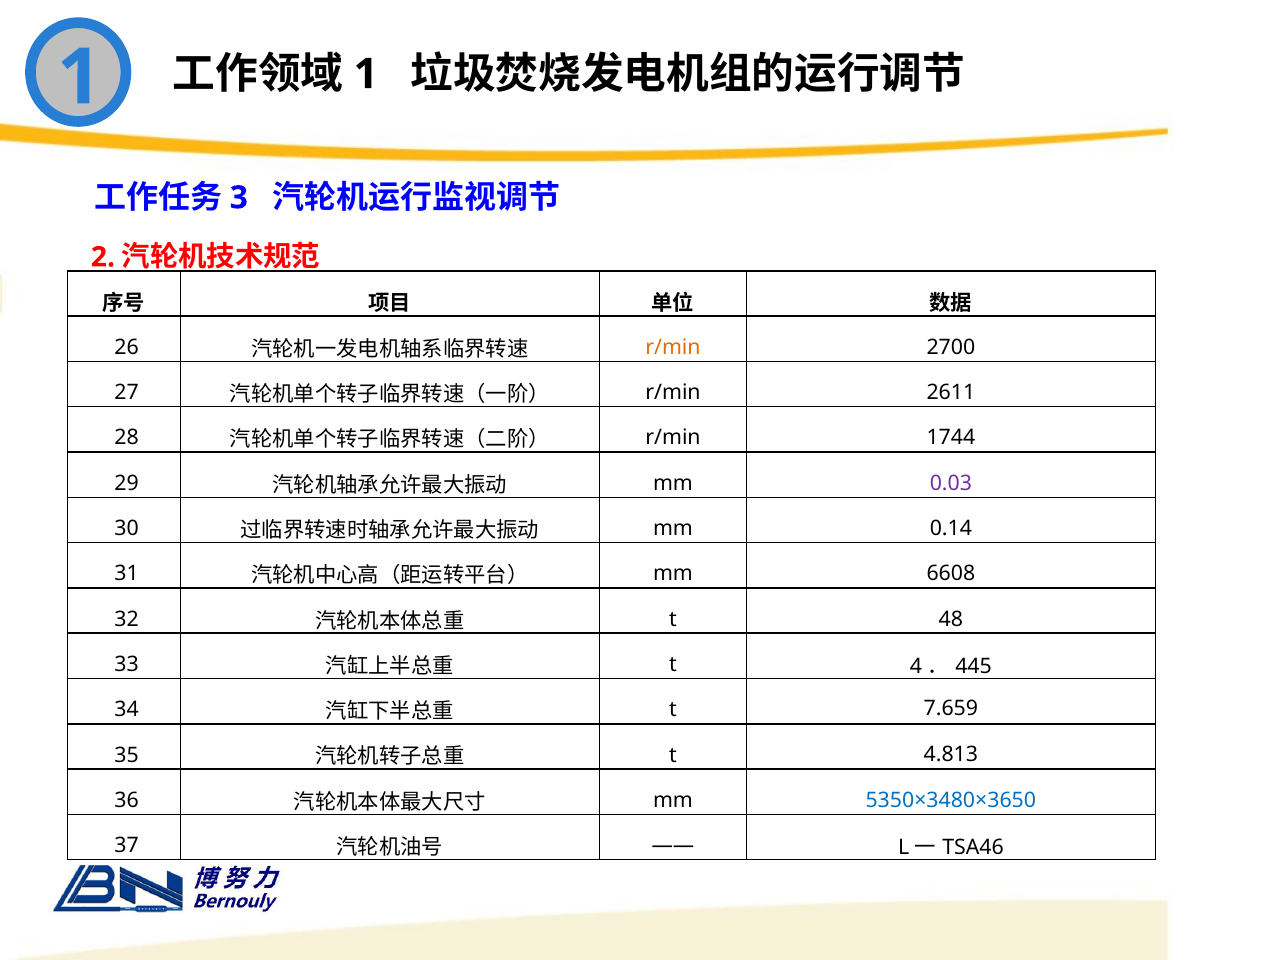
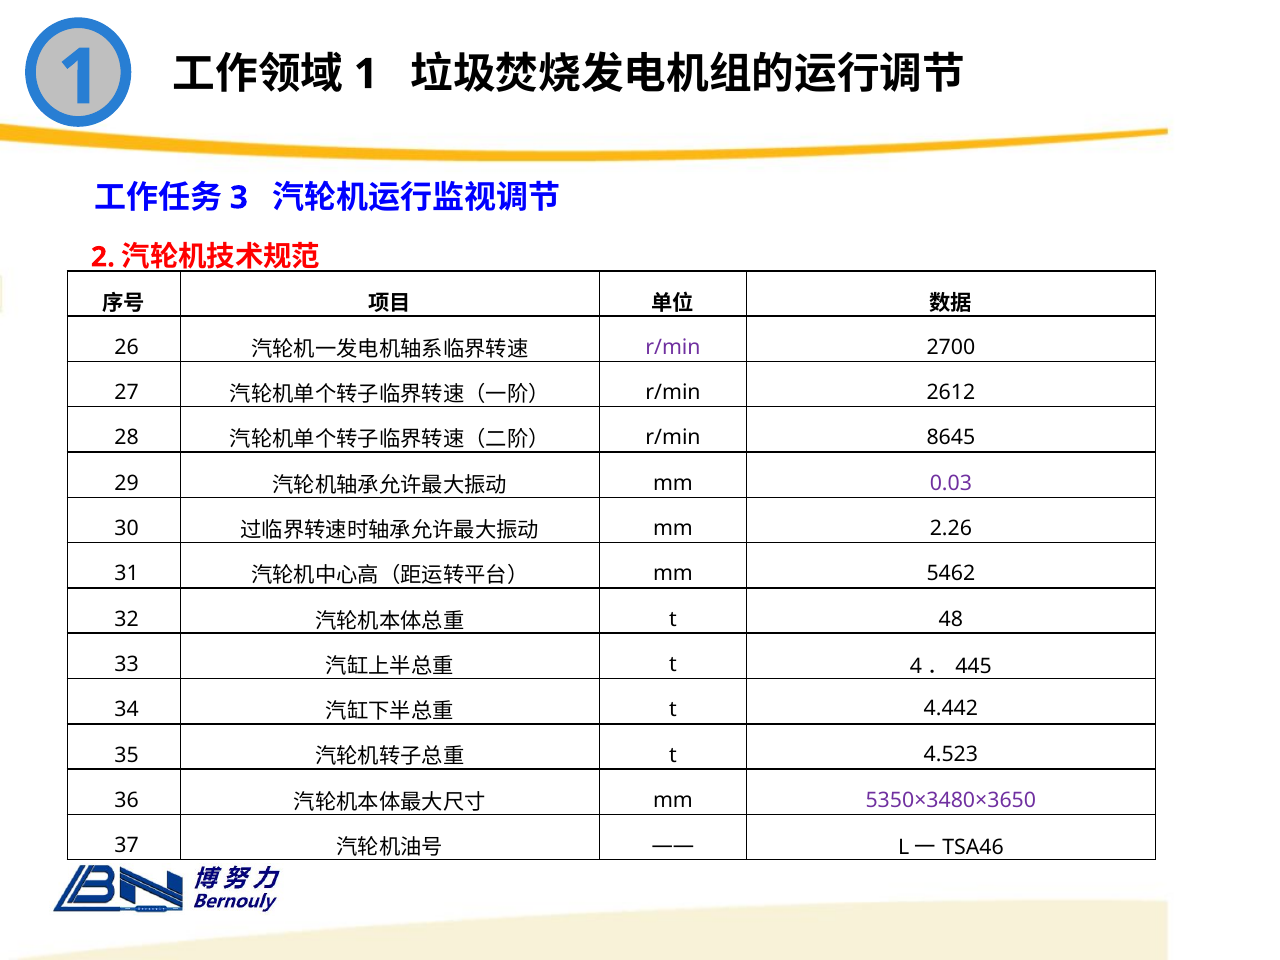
r/min at (673, 347) colour: orange -> purple
2611: 2611 -> 2612
1744: 1744 -> 8645
0.14: 0.14 -> 2.26
6608: 6608 -> 5462
7.659: 7.659 -> 4.442
4.813: 4.813 -> 4.523
5350×3480×3650 colour: blue -> purple
